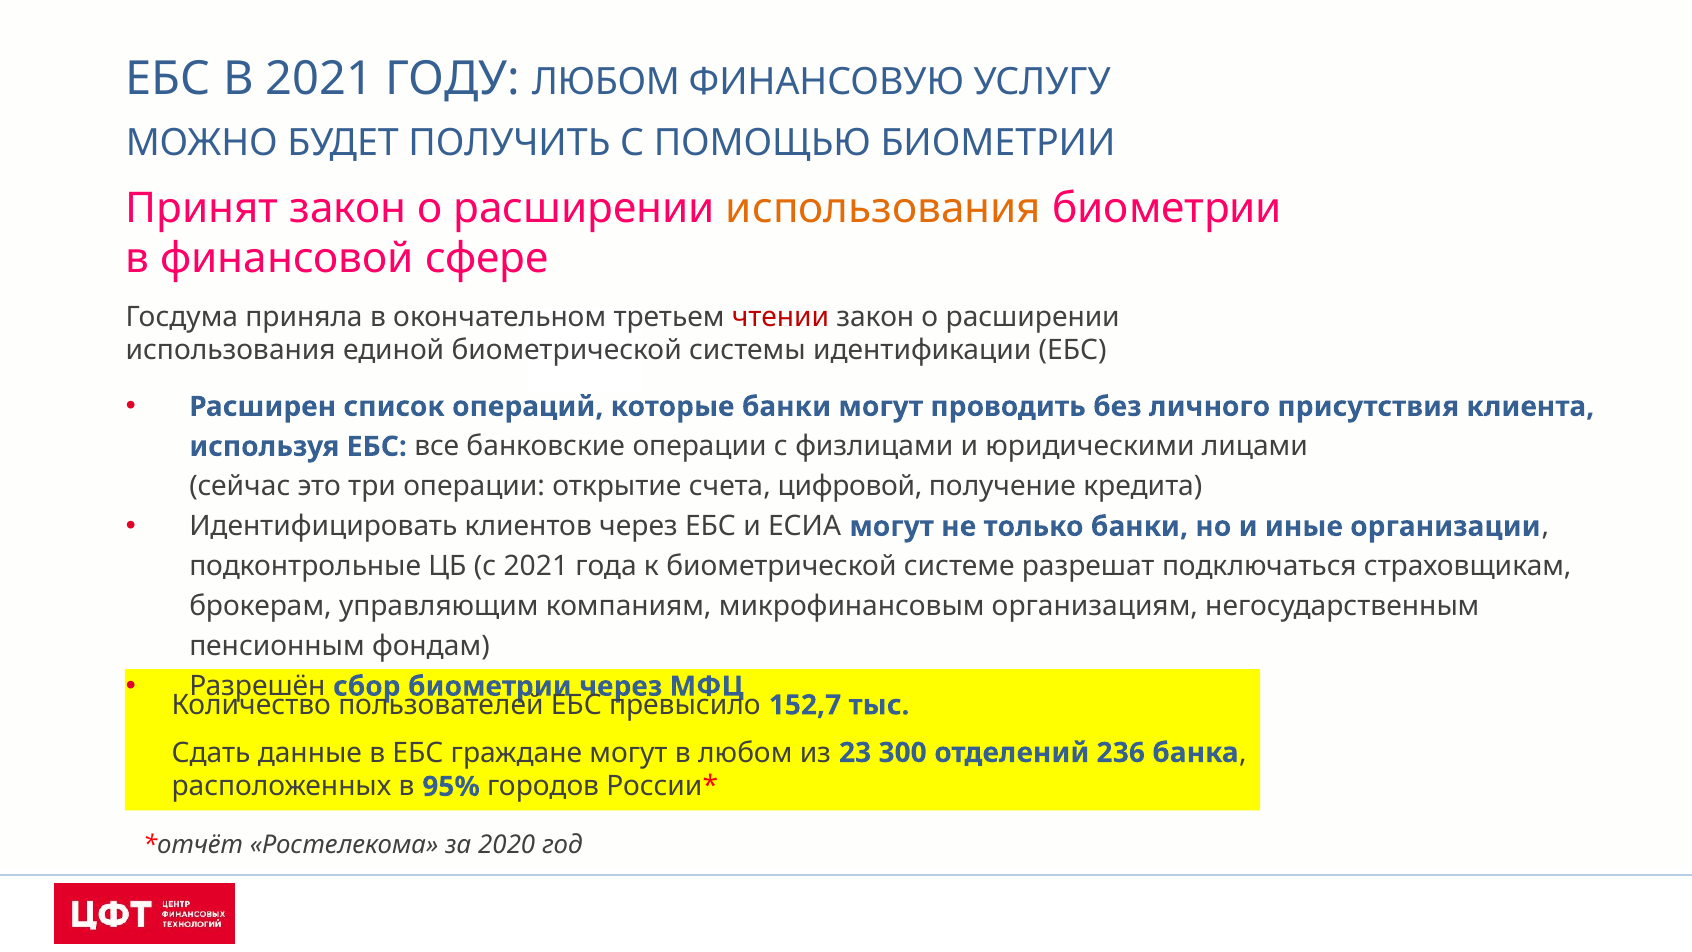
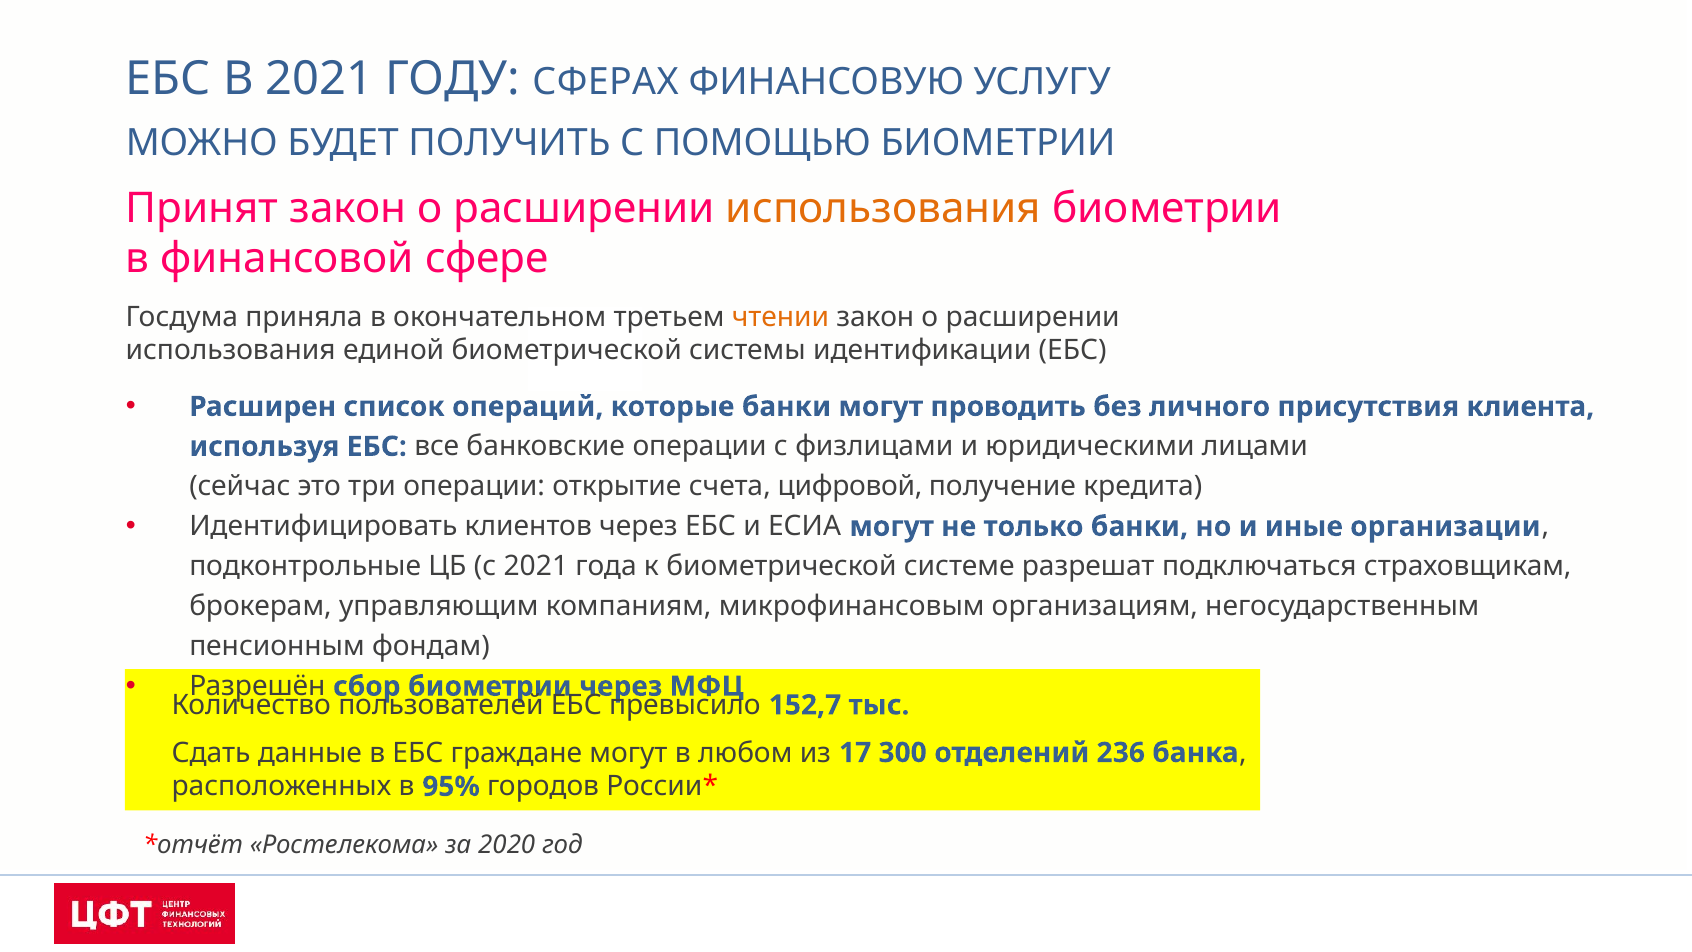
ГОДУ ЛЮБОМ: ЛЮБОМ -> СФЕРАХ
чтении colour: red -> orange
23: 23 -> 17
